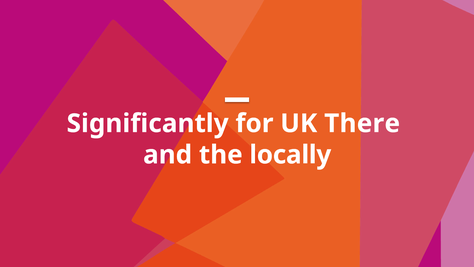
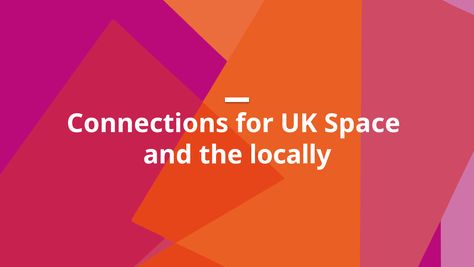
Significantly: Significantly -> Connections
There: There -> Space
